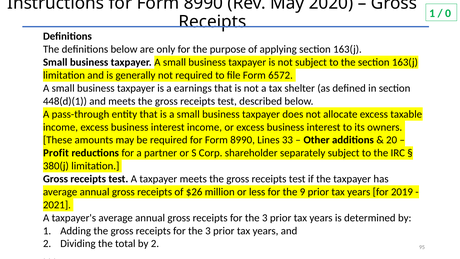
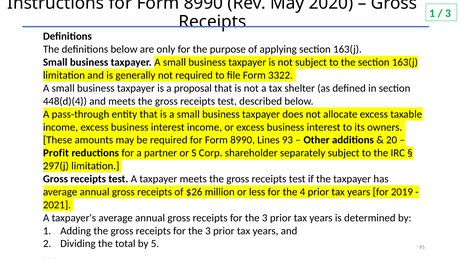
0 at (448, 13): 0 -> 3
6572: 6572 -> 3322
earnings: earnings -> proposal
448(d)(1: 448(d)(1 -> 448(d)(4
33: 33 -> 93
380(j: 380(j -> 297(j
9: 9 -> 4
by 2: 2 -> 5
